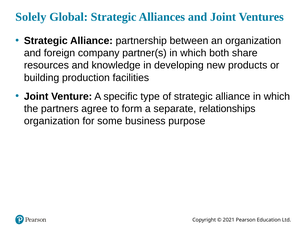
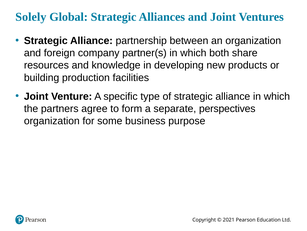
relationships: relationships -> perspectives
